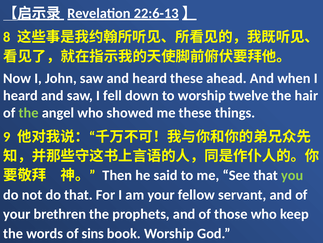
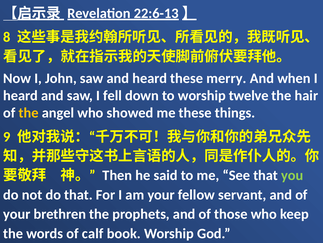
ahead: ahead -> merry
the at (29, 113) colour: light green -> yellow
sins: sins -> calf
